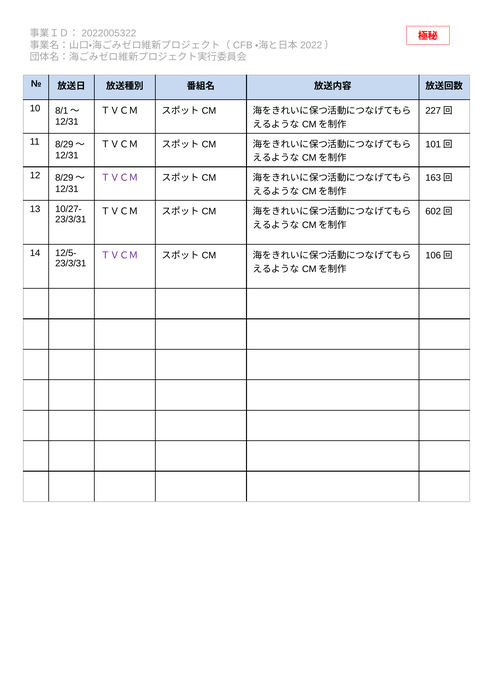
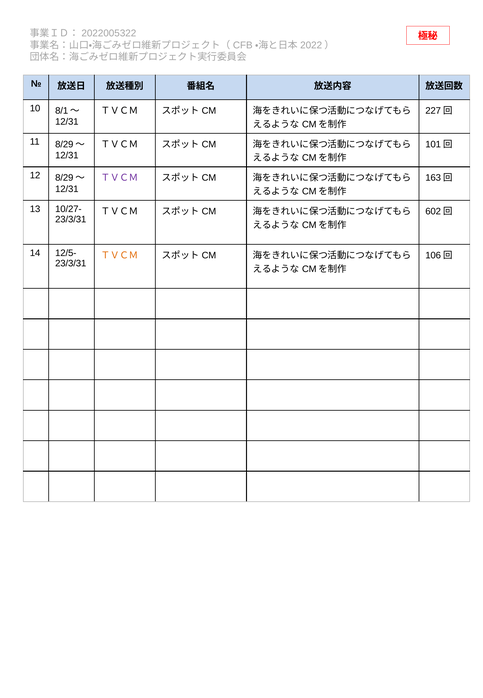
ＴＶＣＭ at (120, 255) colour: purple -> orange
